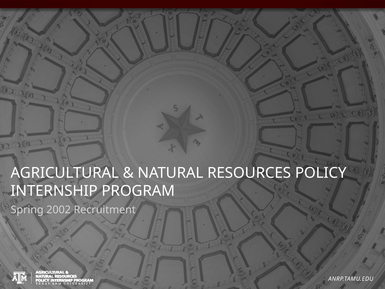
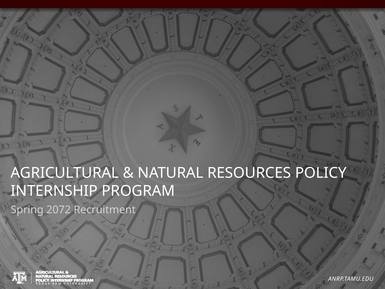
2002: 2002 -> 2072
